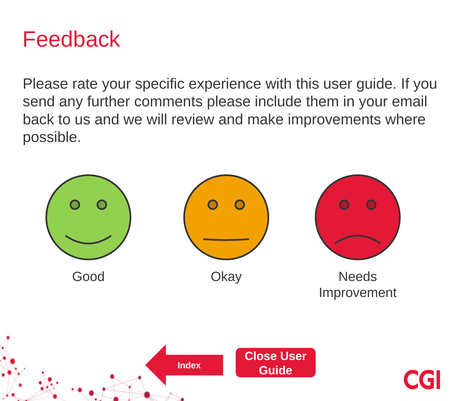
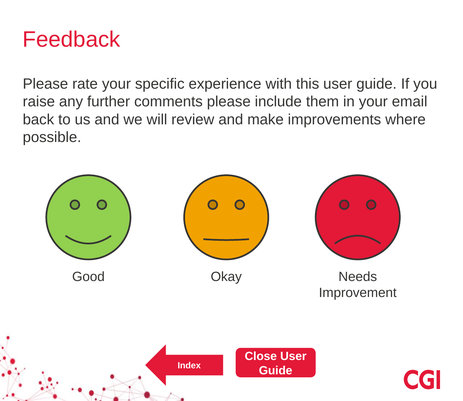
send: send -> raise
